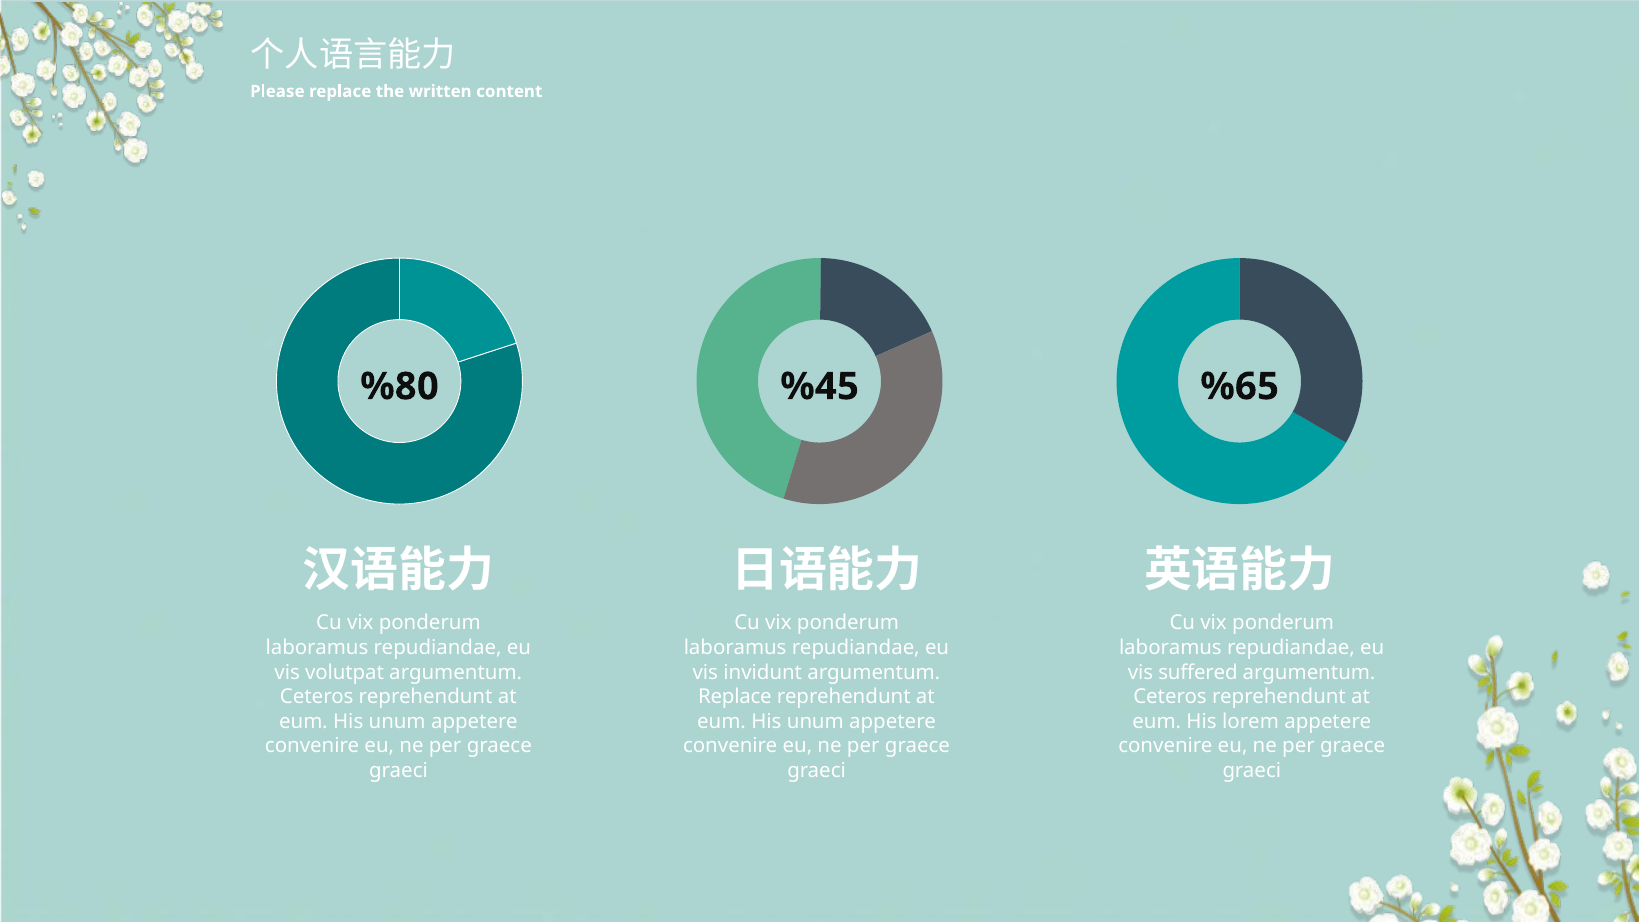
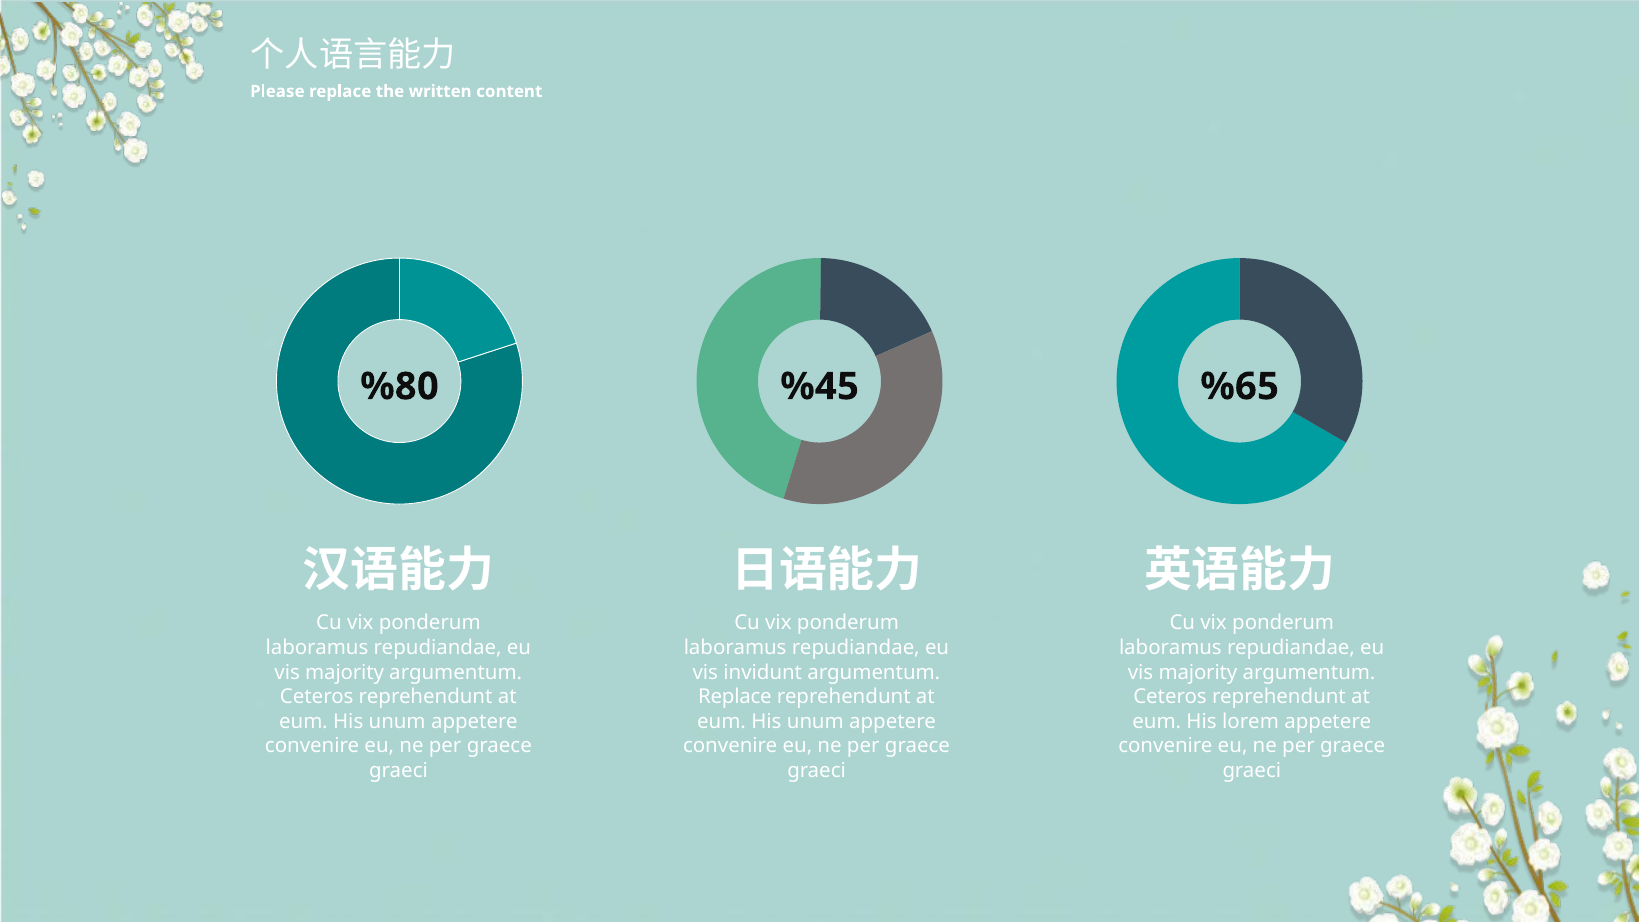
volutpat at (345, 672): volutpat -> majority
suffered at (1198, 672): suffered -> majority
